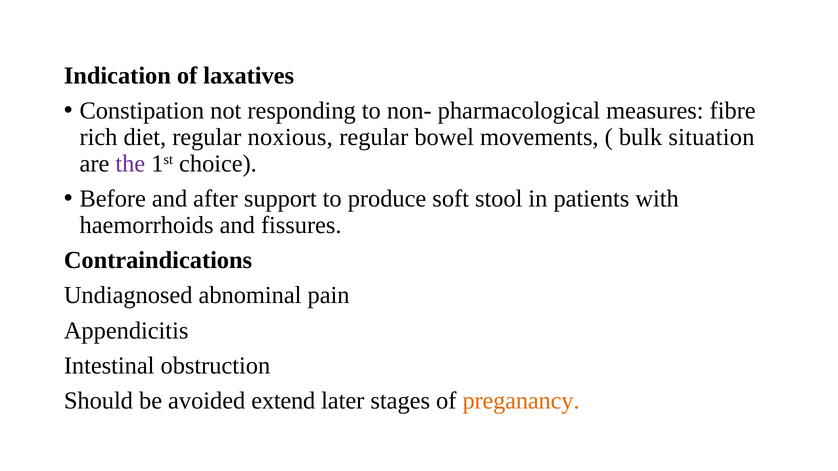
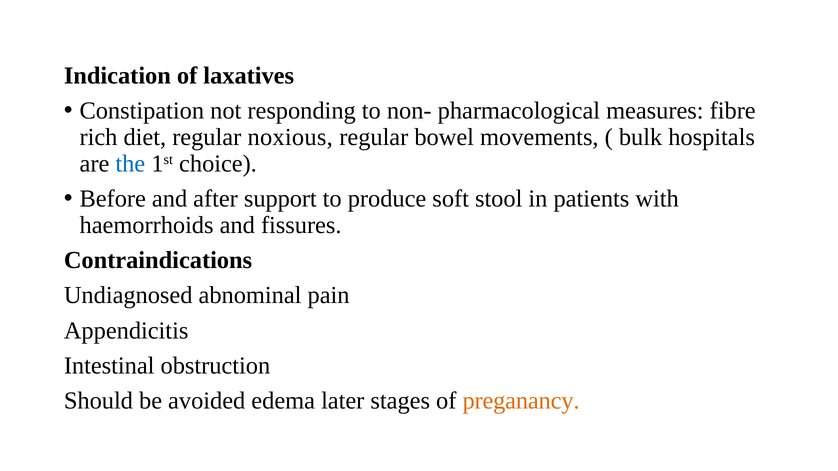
situation: situation -> hospitals
the colour: purple -> blue
extend: extend -> edema
